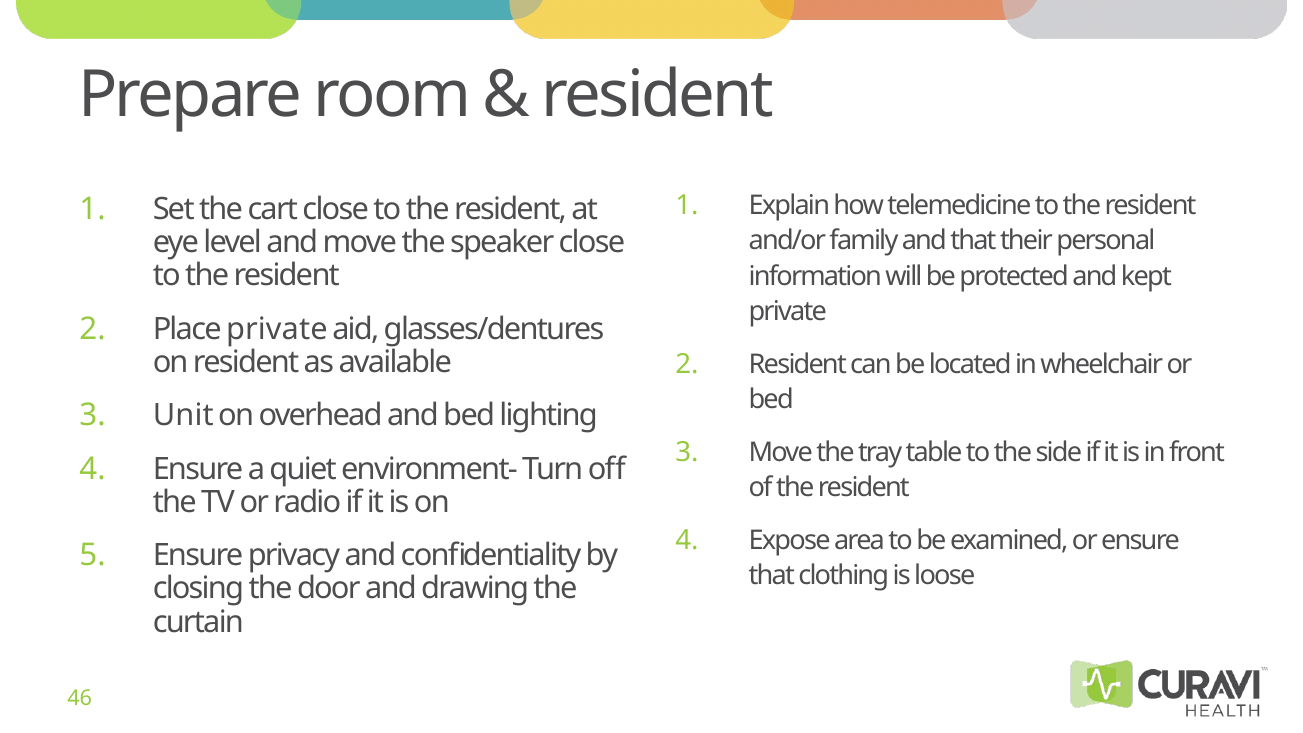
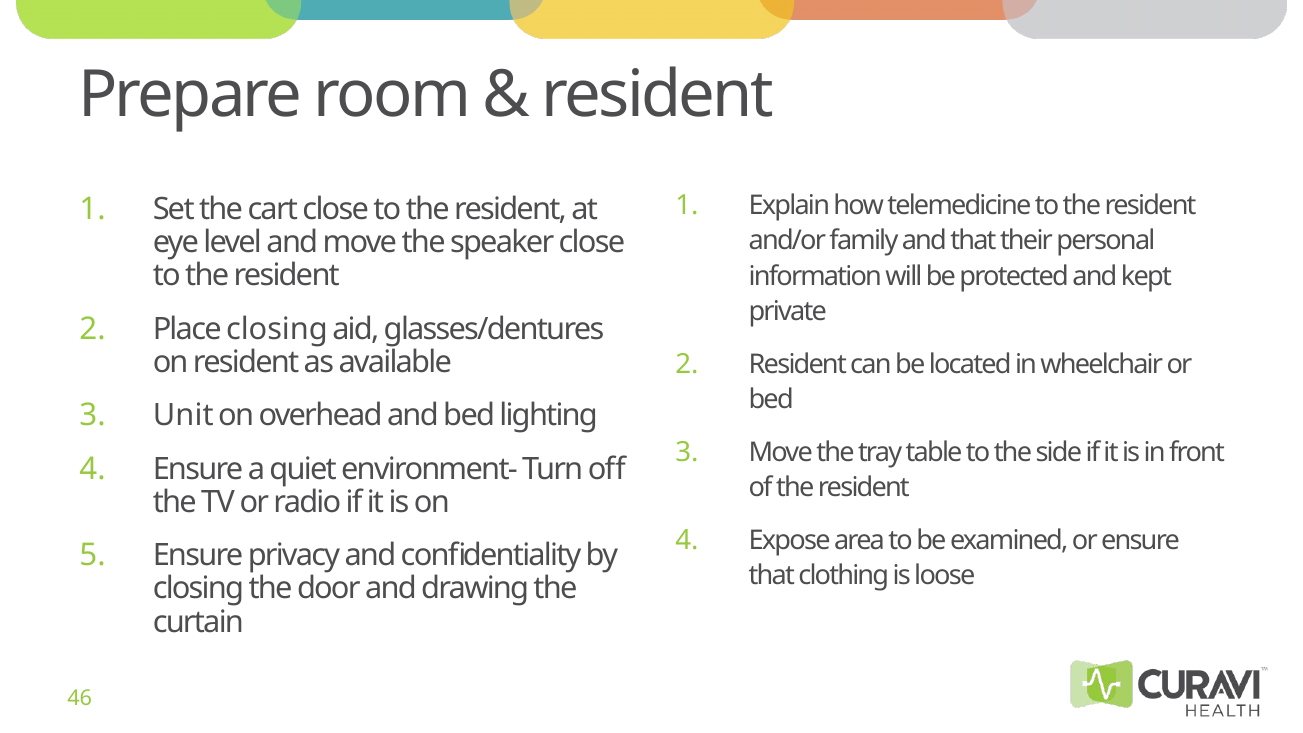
Place private: private -> closing
